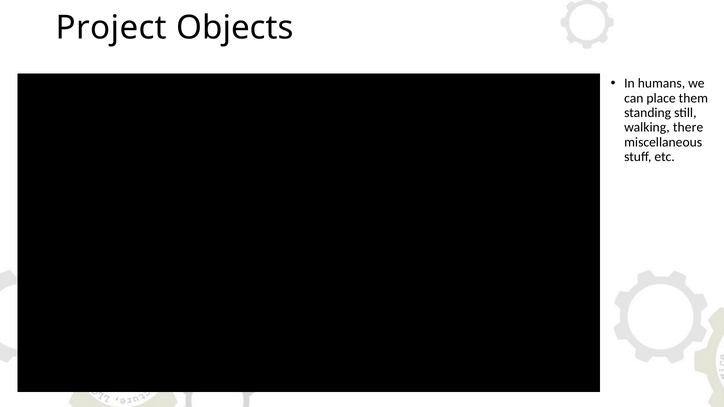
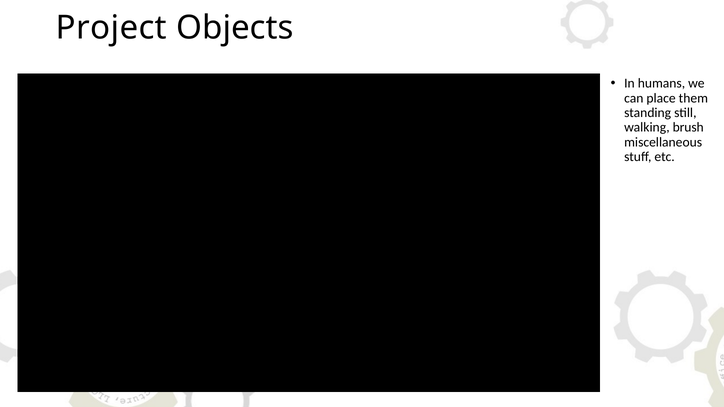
there: there -> brush
